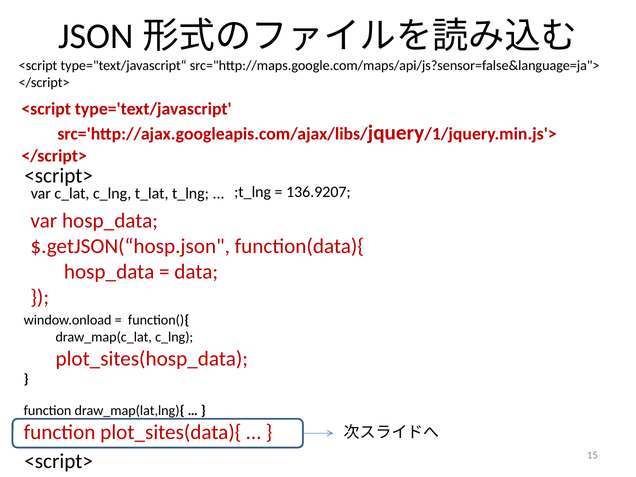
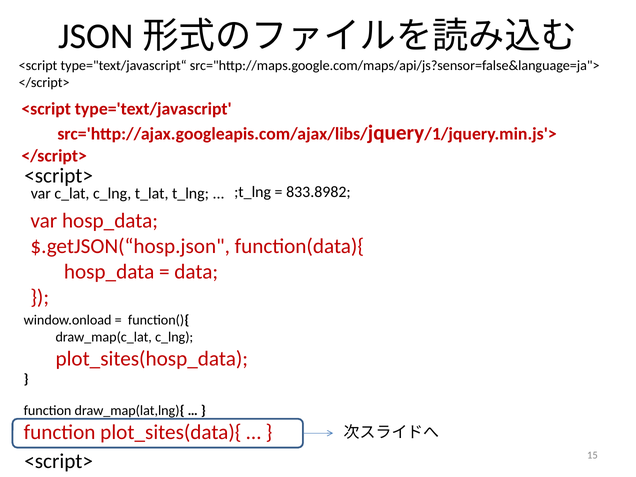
136.9207: 136.9207 -> 833.8982
